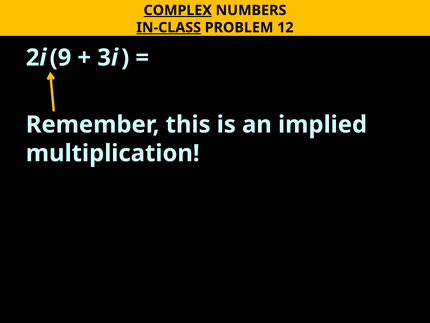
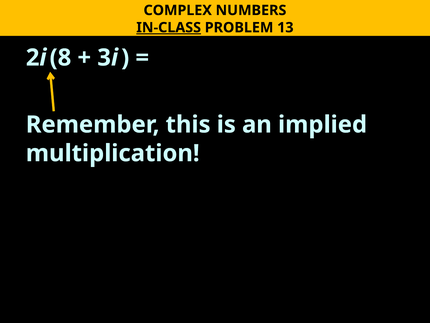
COMPLEX underline: present -> none
12: 12 -> 13
9: 9 -> 8
